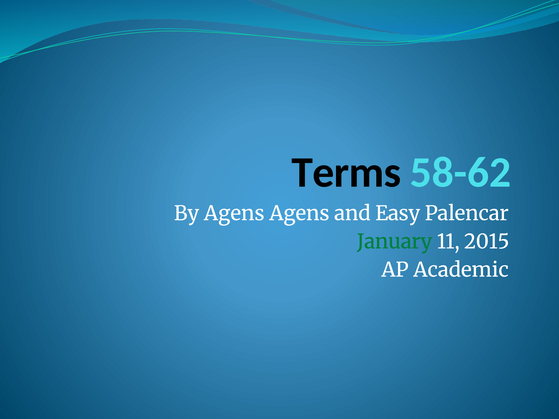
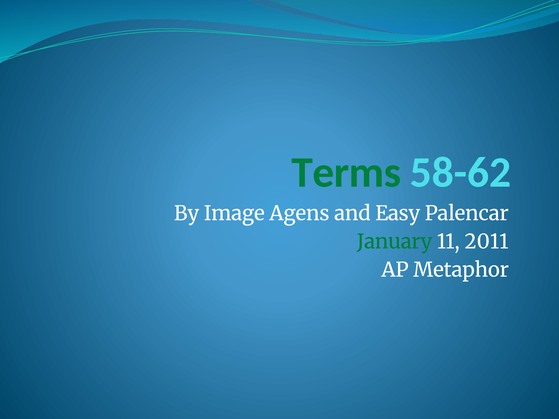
Terms colour: black -> green
By Agens: Agens -> Image
2015: 2015 -> 2011
Academic: Academic -> Metaphor
